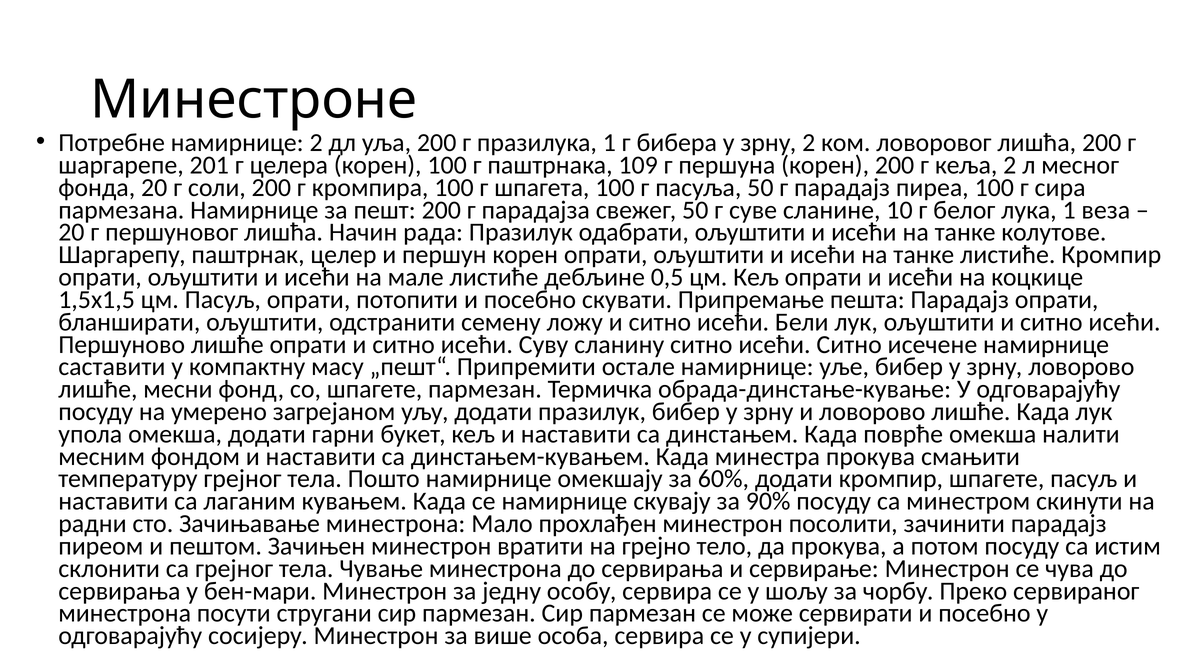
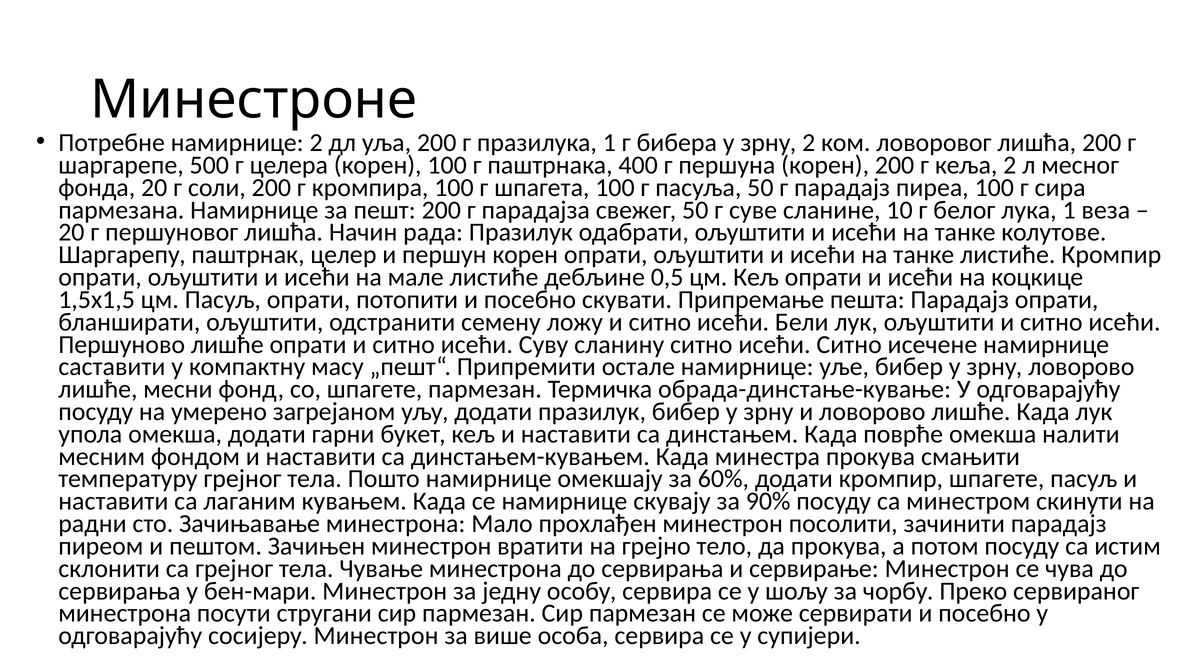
201: 201 -> 500
109: 109 -> 400
